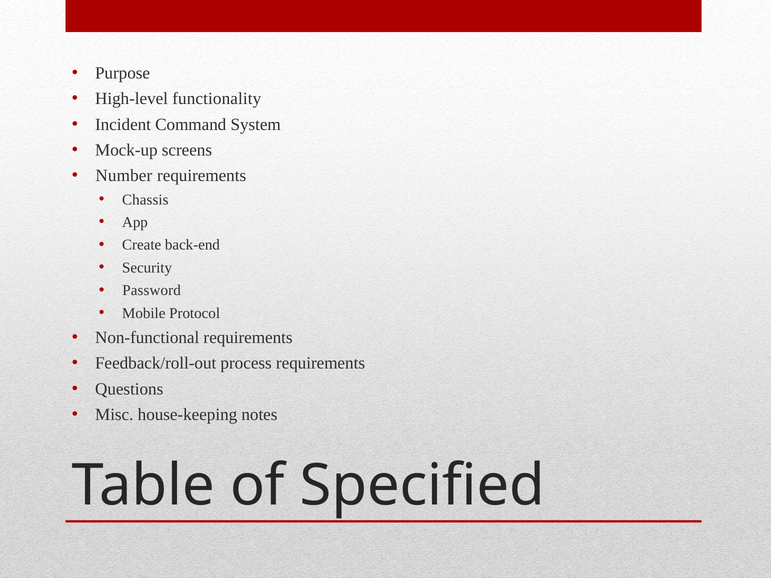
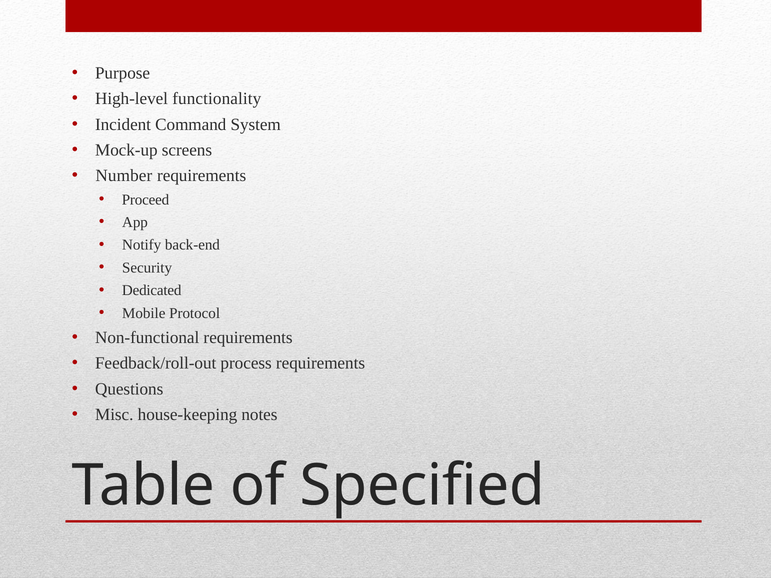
Chassis: Chassis -> Proceed
Create: Create -> Notify
Password: Password -> Dedicated
